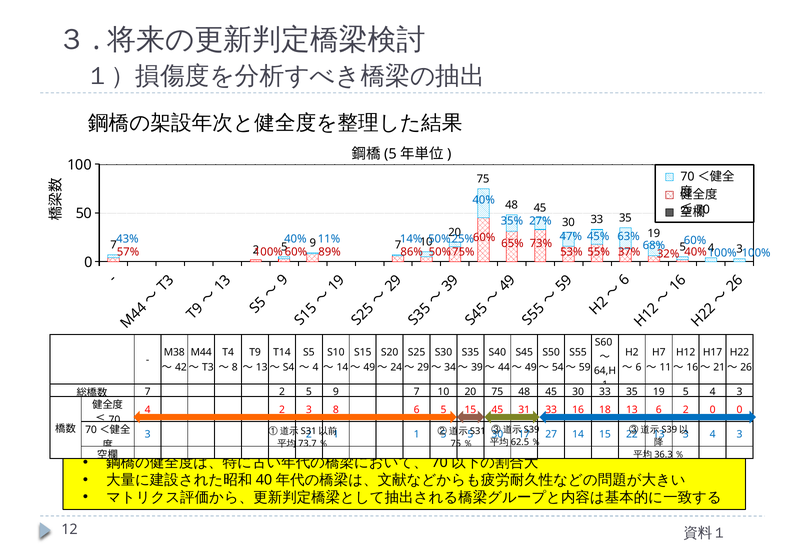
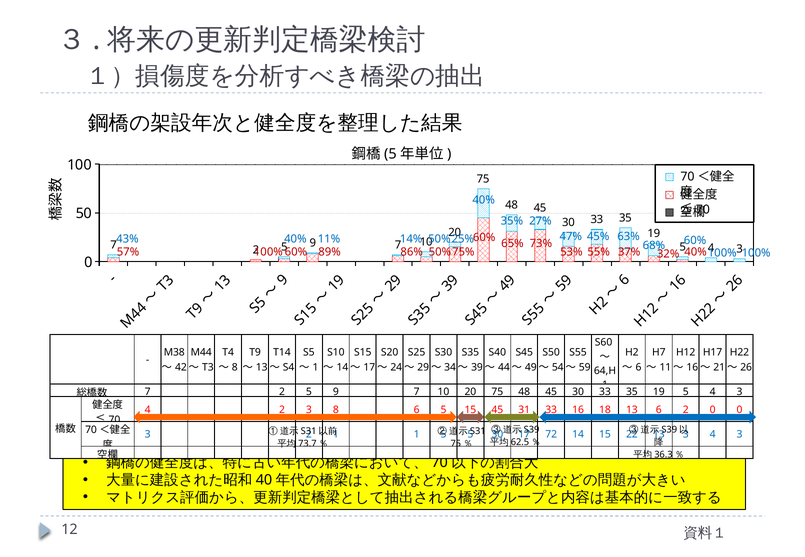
4 at (316, 368): 4 -> 1
49 at (369, 368): 49 -> 17
27: 27 -> 72
